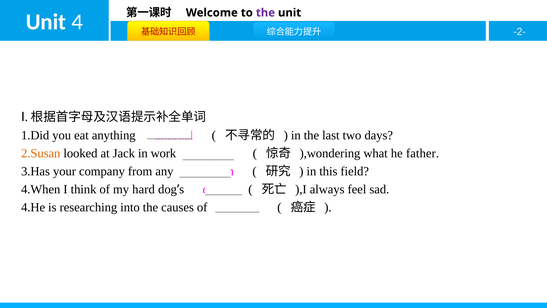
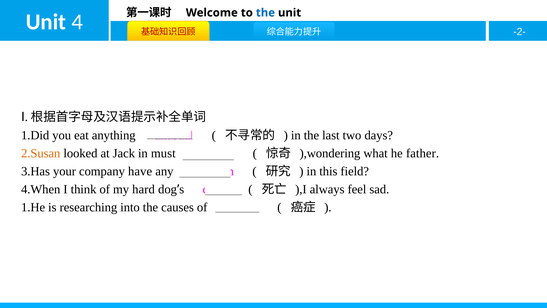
the at (265, 13) colour: purple -> blue
work: work -> must
from: from -> have
4.He: 4.He -> 1.He
